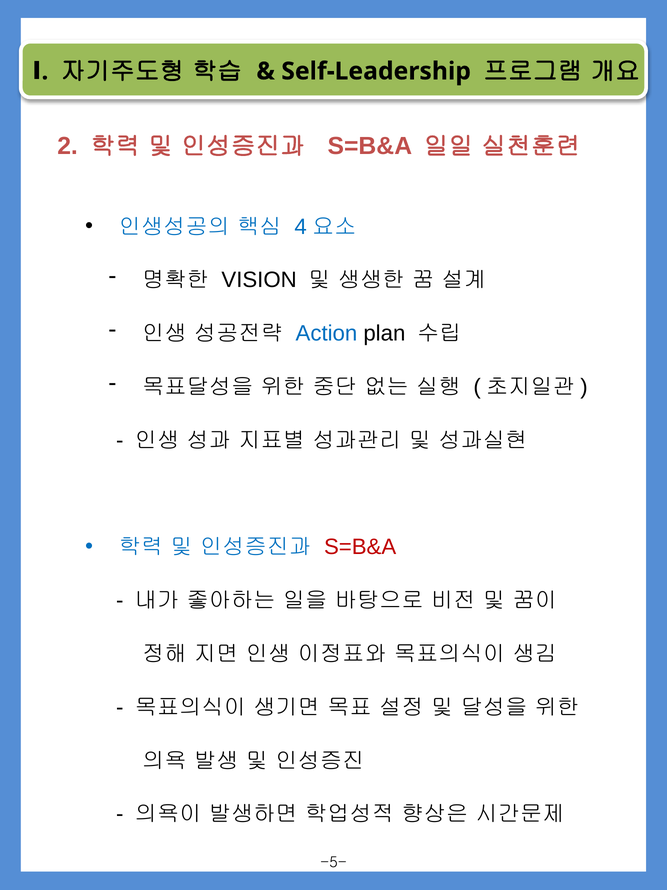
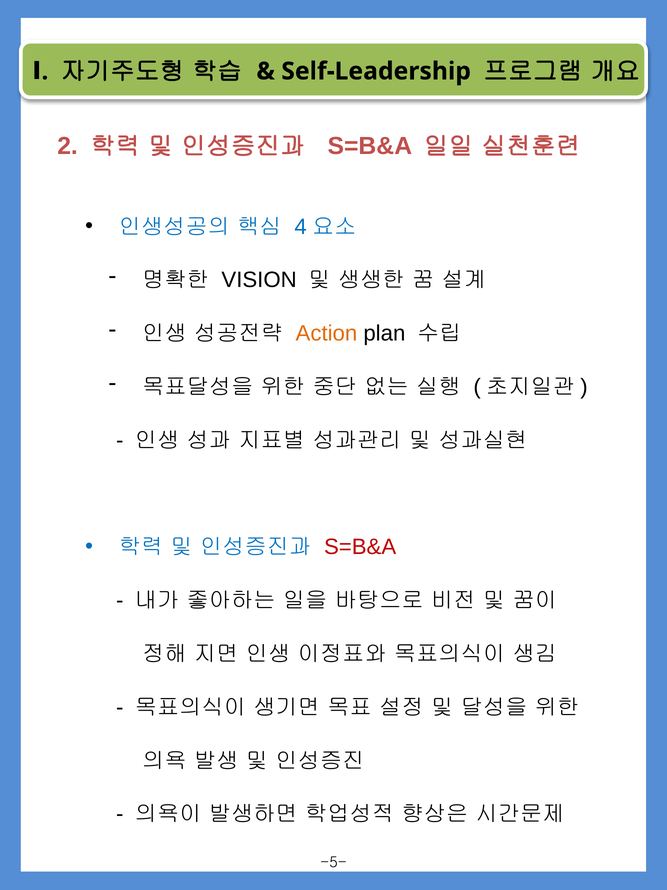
Action colour: blue -> orange
